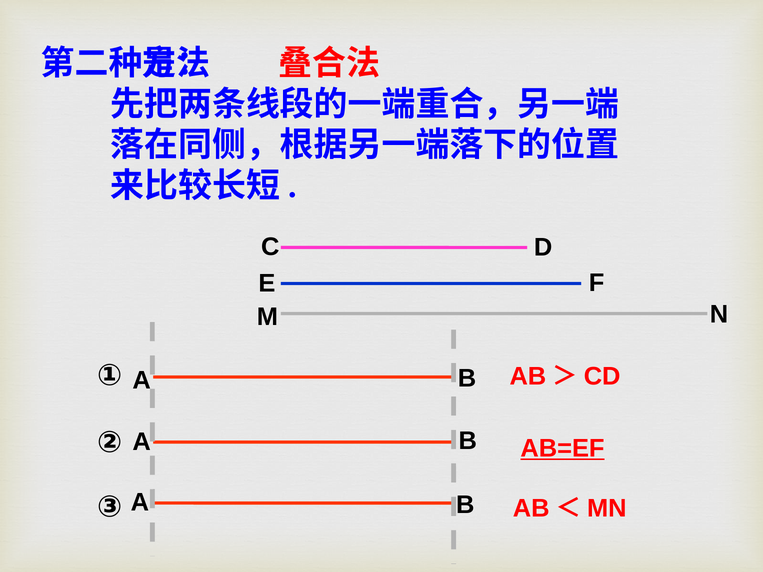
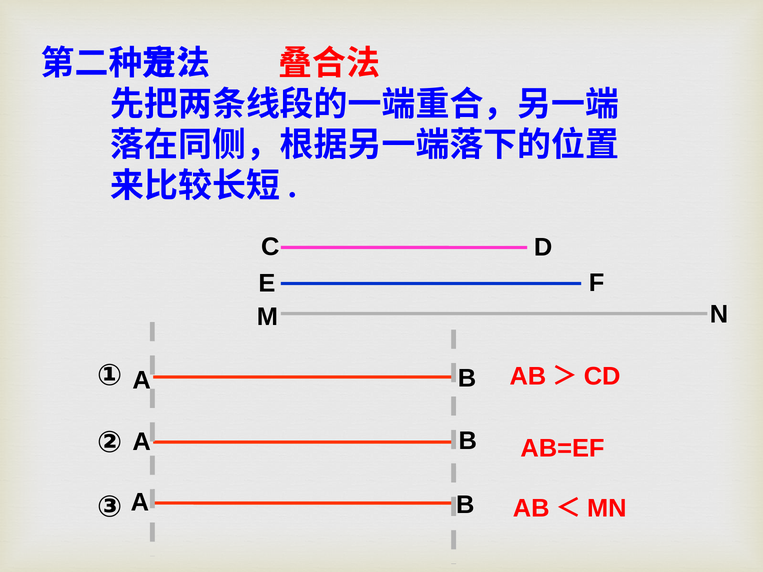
AB=EF underline: present -> none
